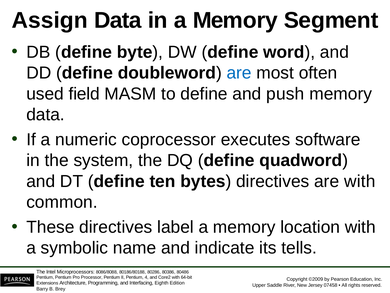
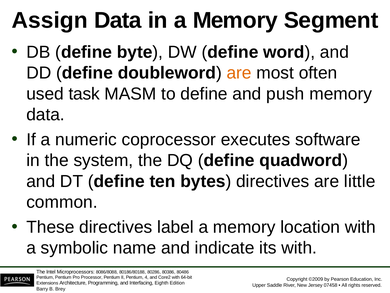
are at (239, 73) colour: blue -> orange
field: field -> task
are with: with -> little
its tells: tells -> with
